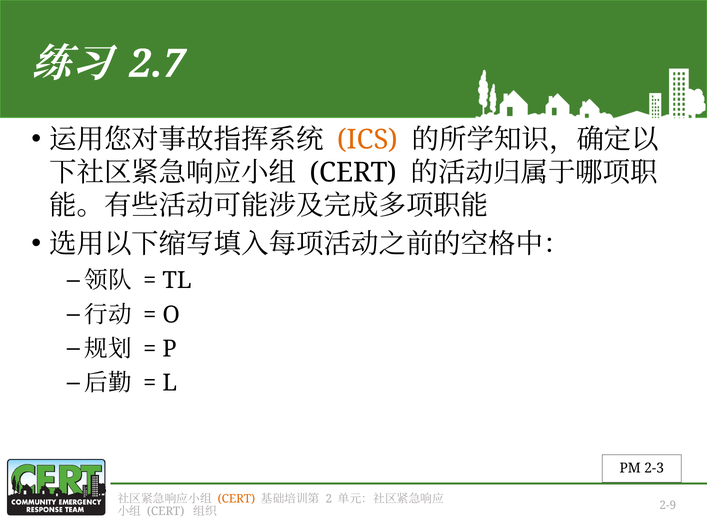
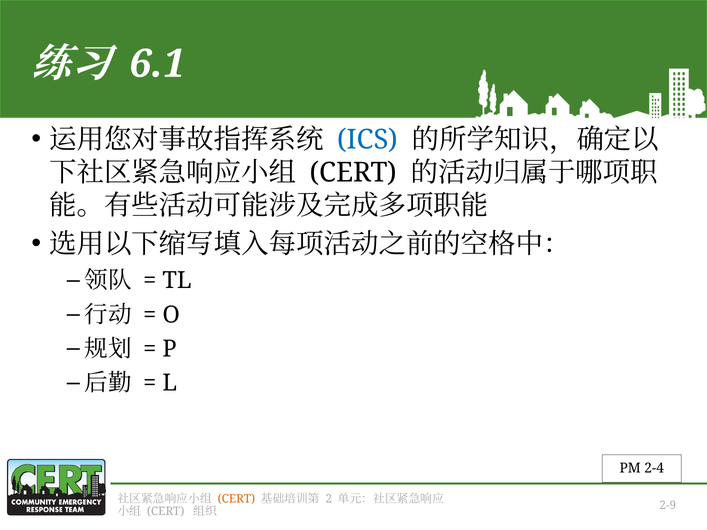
2.7: 2.7 -> 6.1
ICS colour: orange -> blue
2-3: 2-3 -> 2-4
